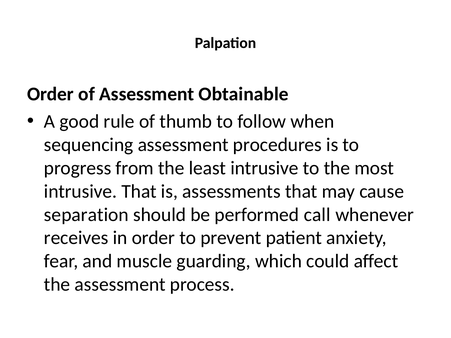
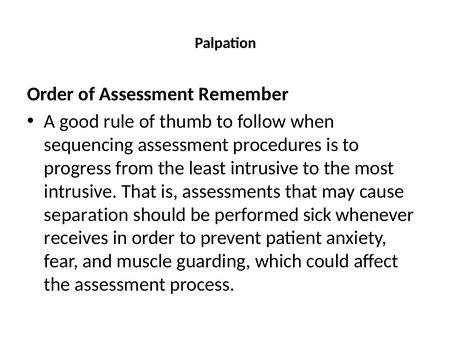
Obtainable: Obtainable -> Remember
call: call -> sick
